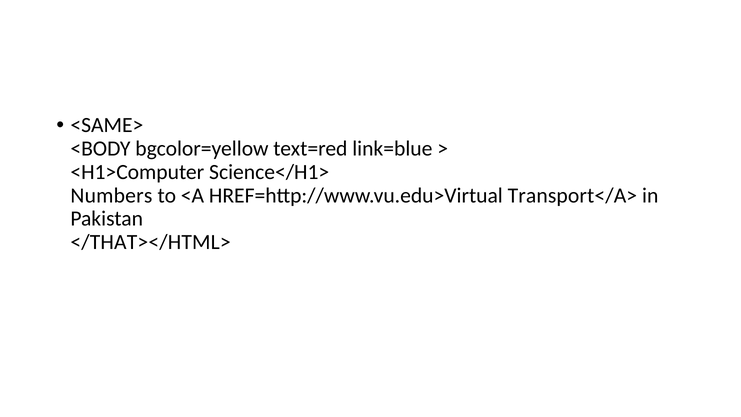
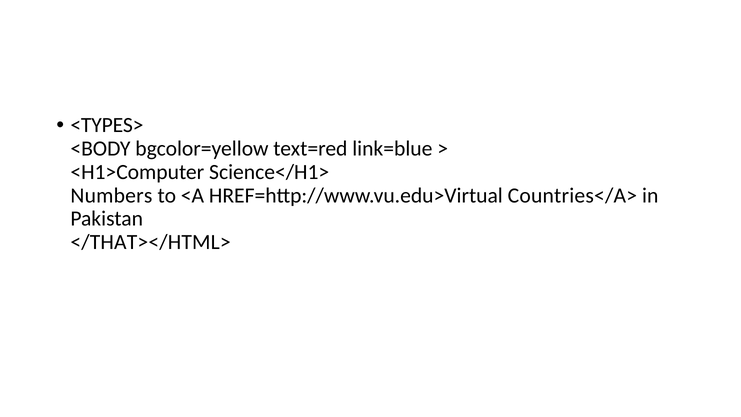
<SAME>: <SAME> -> <TYPES>
Transport</A>: Transport</A> -> Countries</A>
